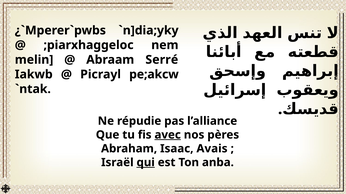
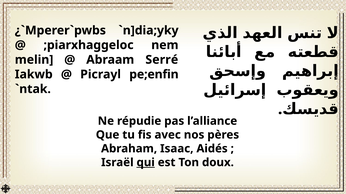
pe;akcw: pe;akcw -> pe;enfin
avec underline: present -> none
Avais: Avais -> Aidés
anba: anba -> doux
